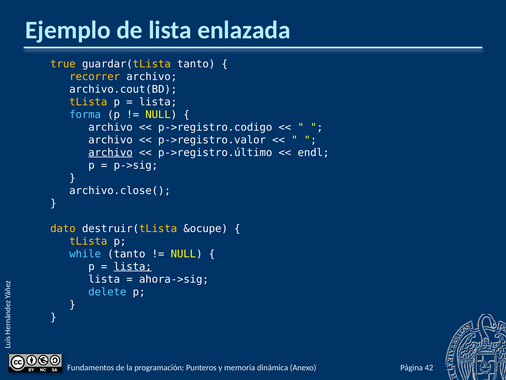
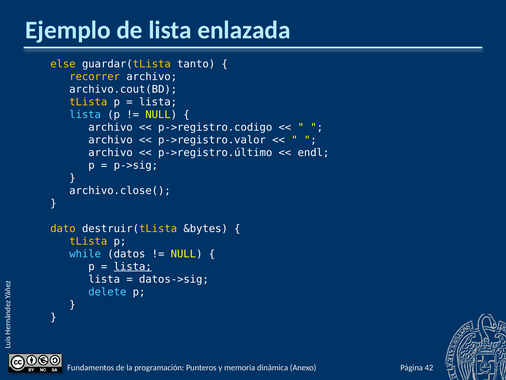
true: true -> else
forma at (85, 114): forma -> lista
archivo at (111, 152) underline: present -> none
&ocupe: &ocupe -> &bytes
while tanto: tanto -> datos
ahora->sig: ahora->sig -> datos->sig
